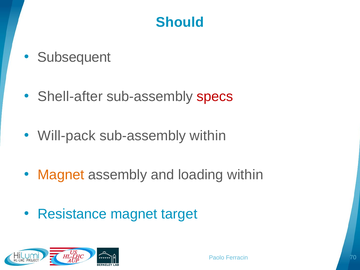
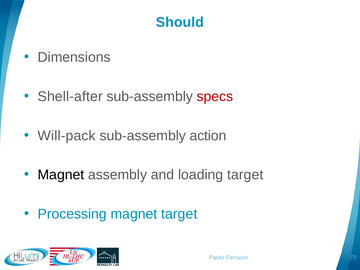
Subsequent: Subsequent -> Dimensions
sub-assembly within: within -> action
Magnet at (61, 175) colour: orange -> black
loading within: within -> target
Resistance: Resistance -> Processing
